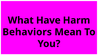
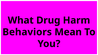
Have: Have -> Drug
